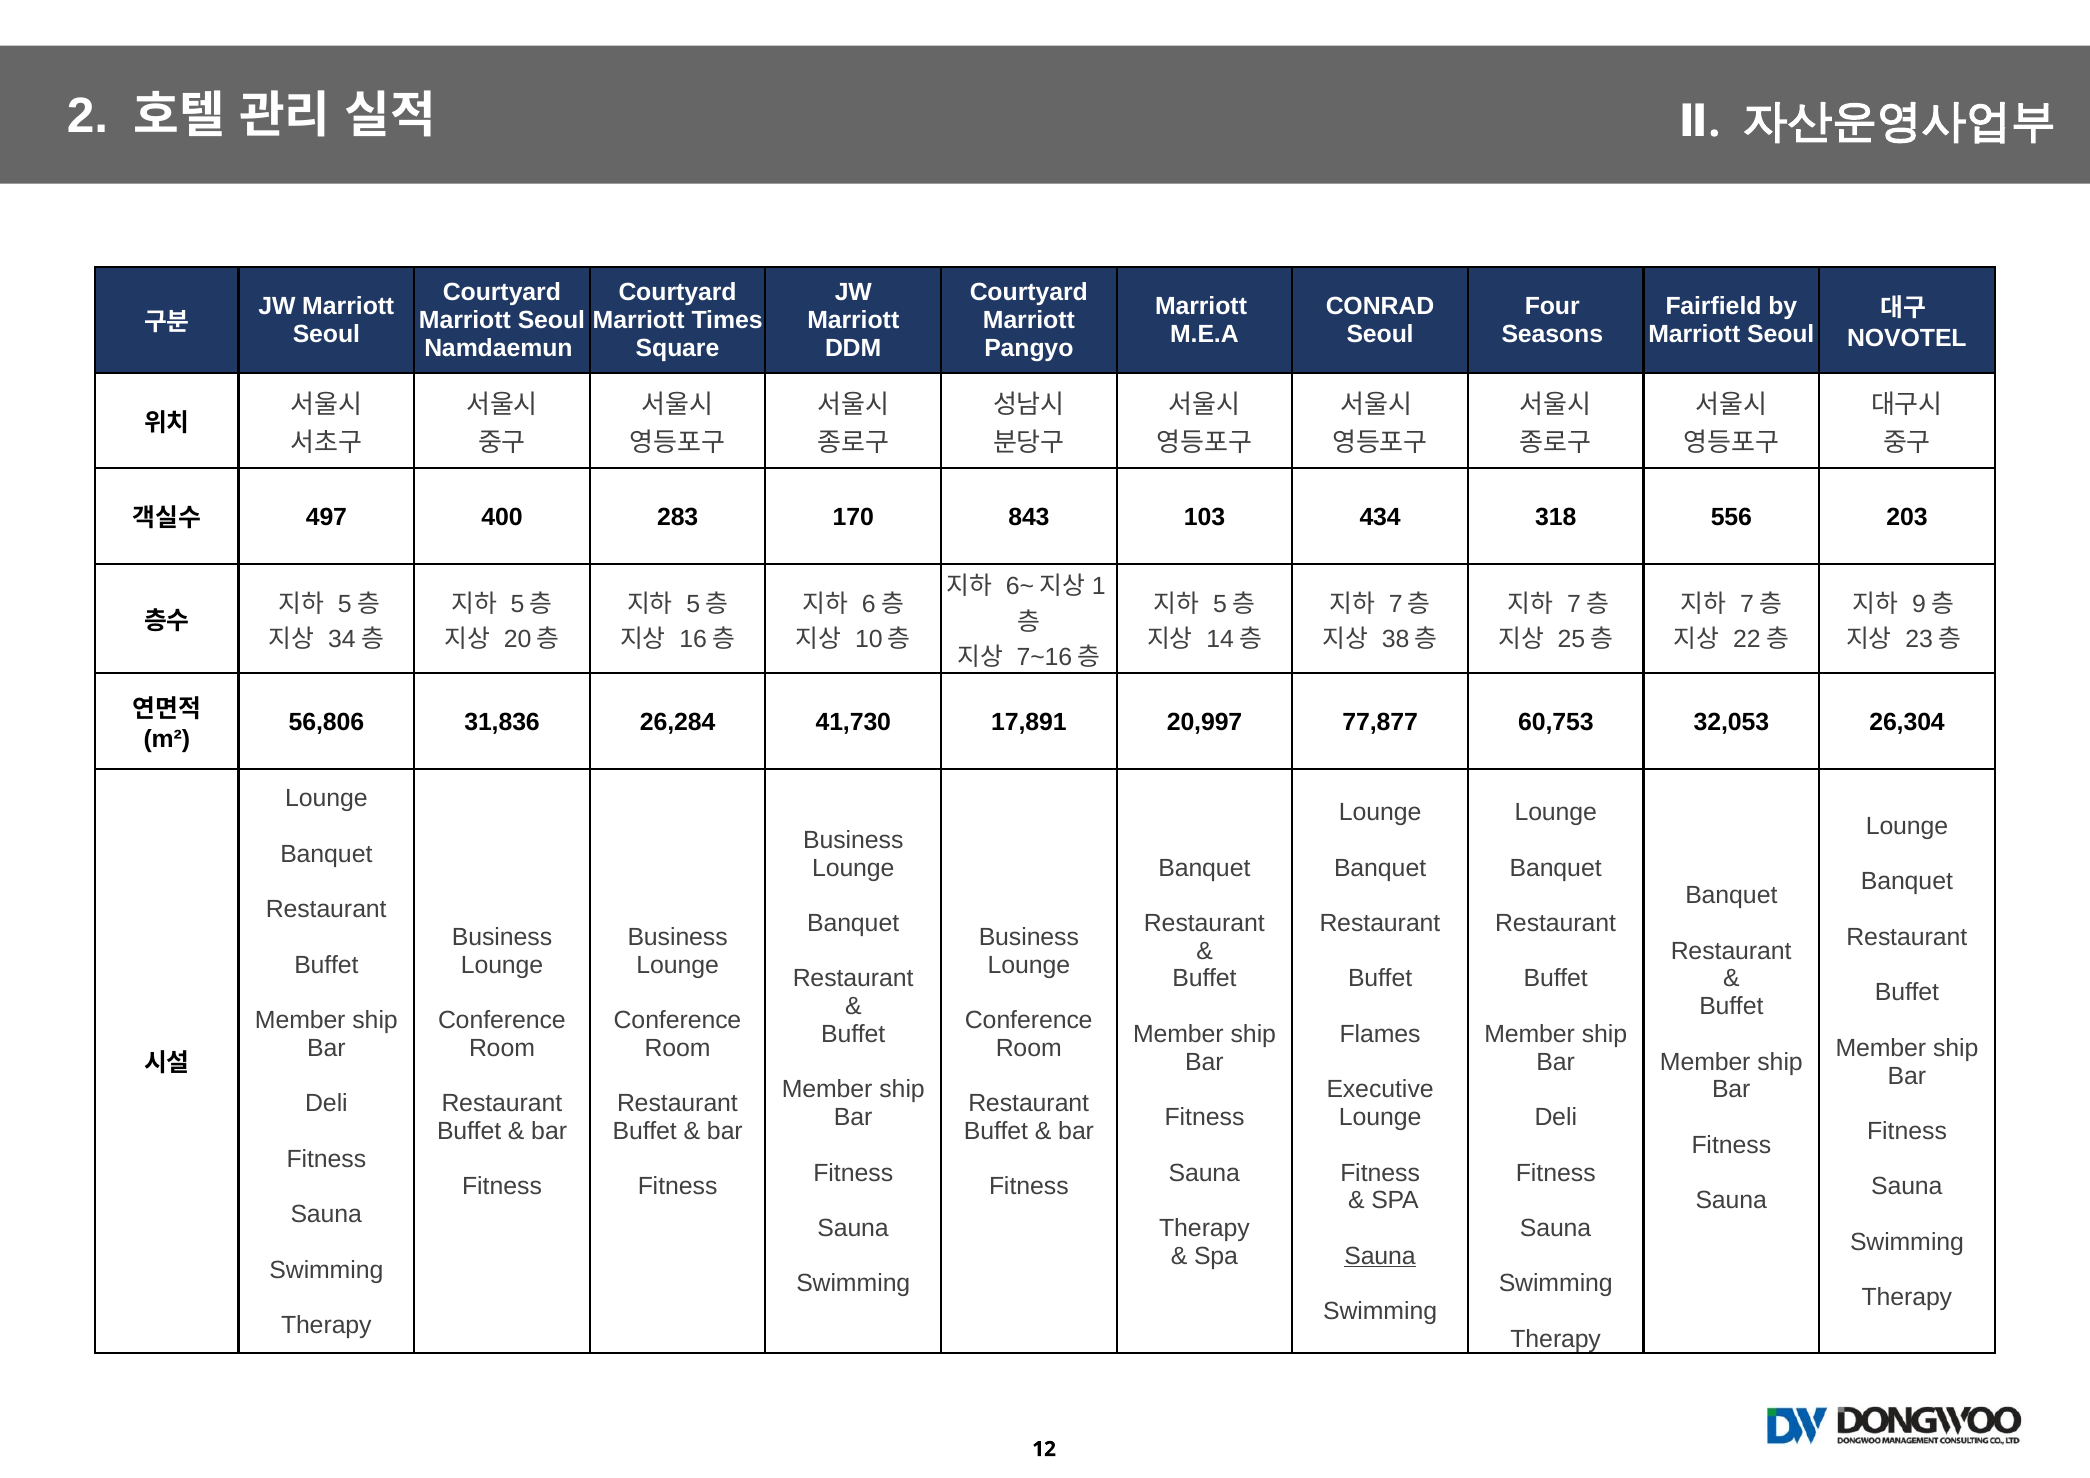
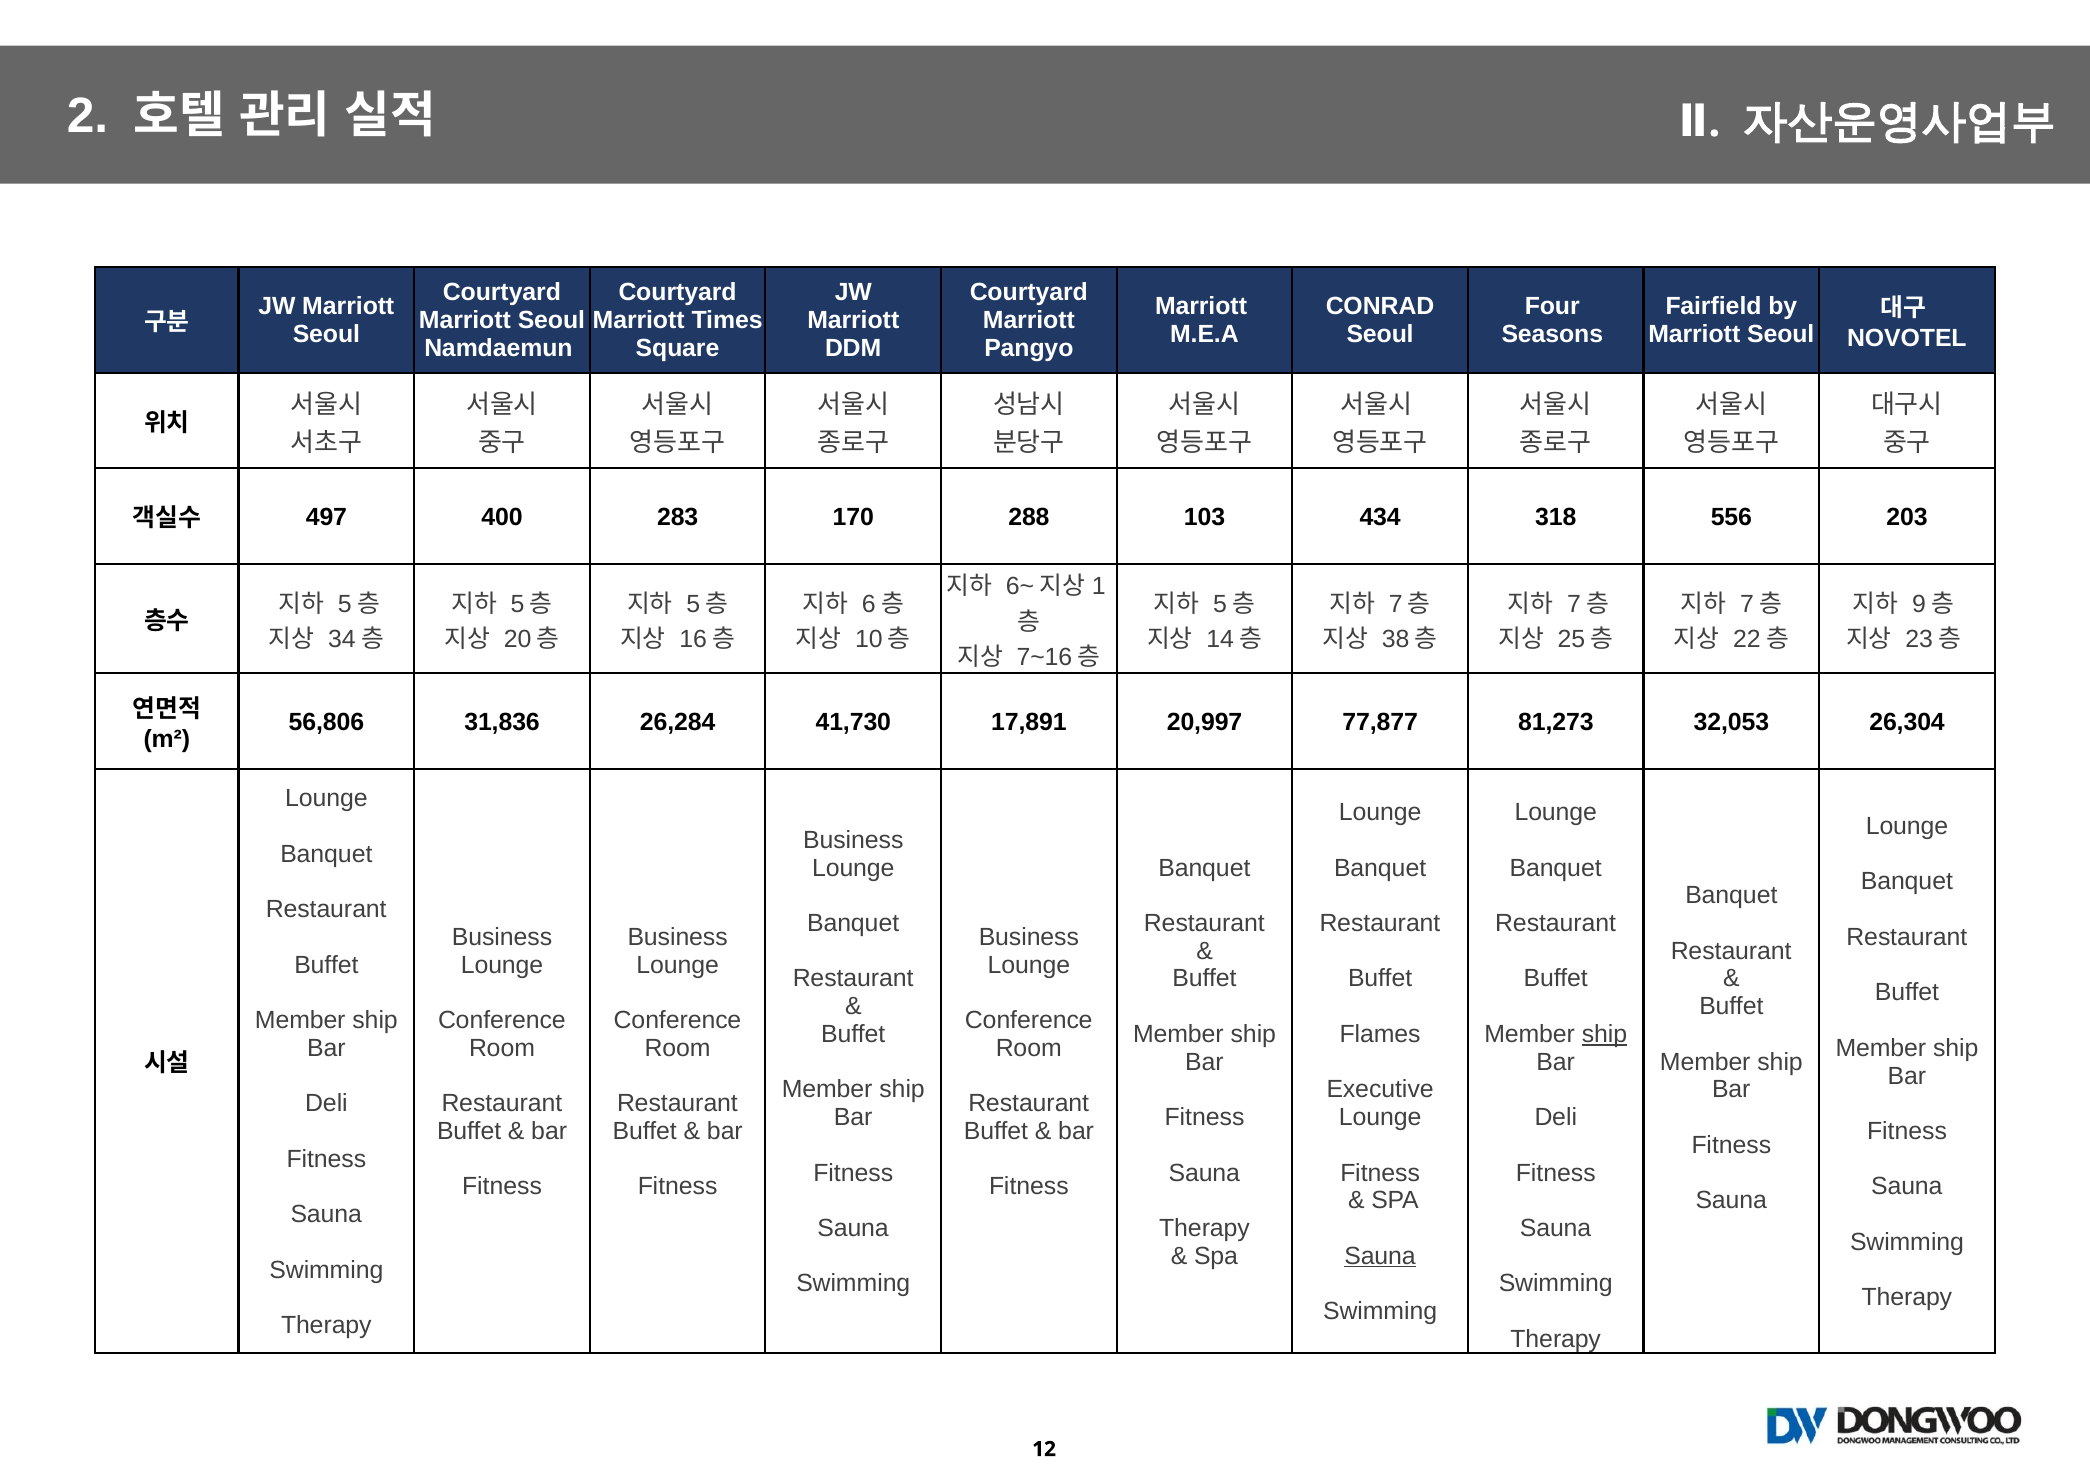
843: 843 -> 288
60,753: 60,753 -> 81,273
ship at (1604, 1034) underline: none -> present
